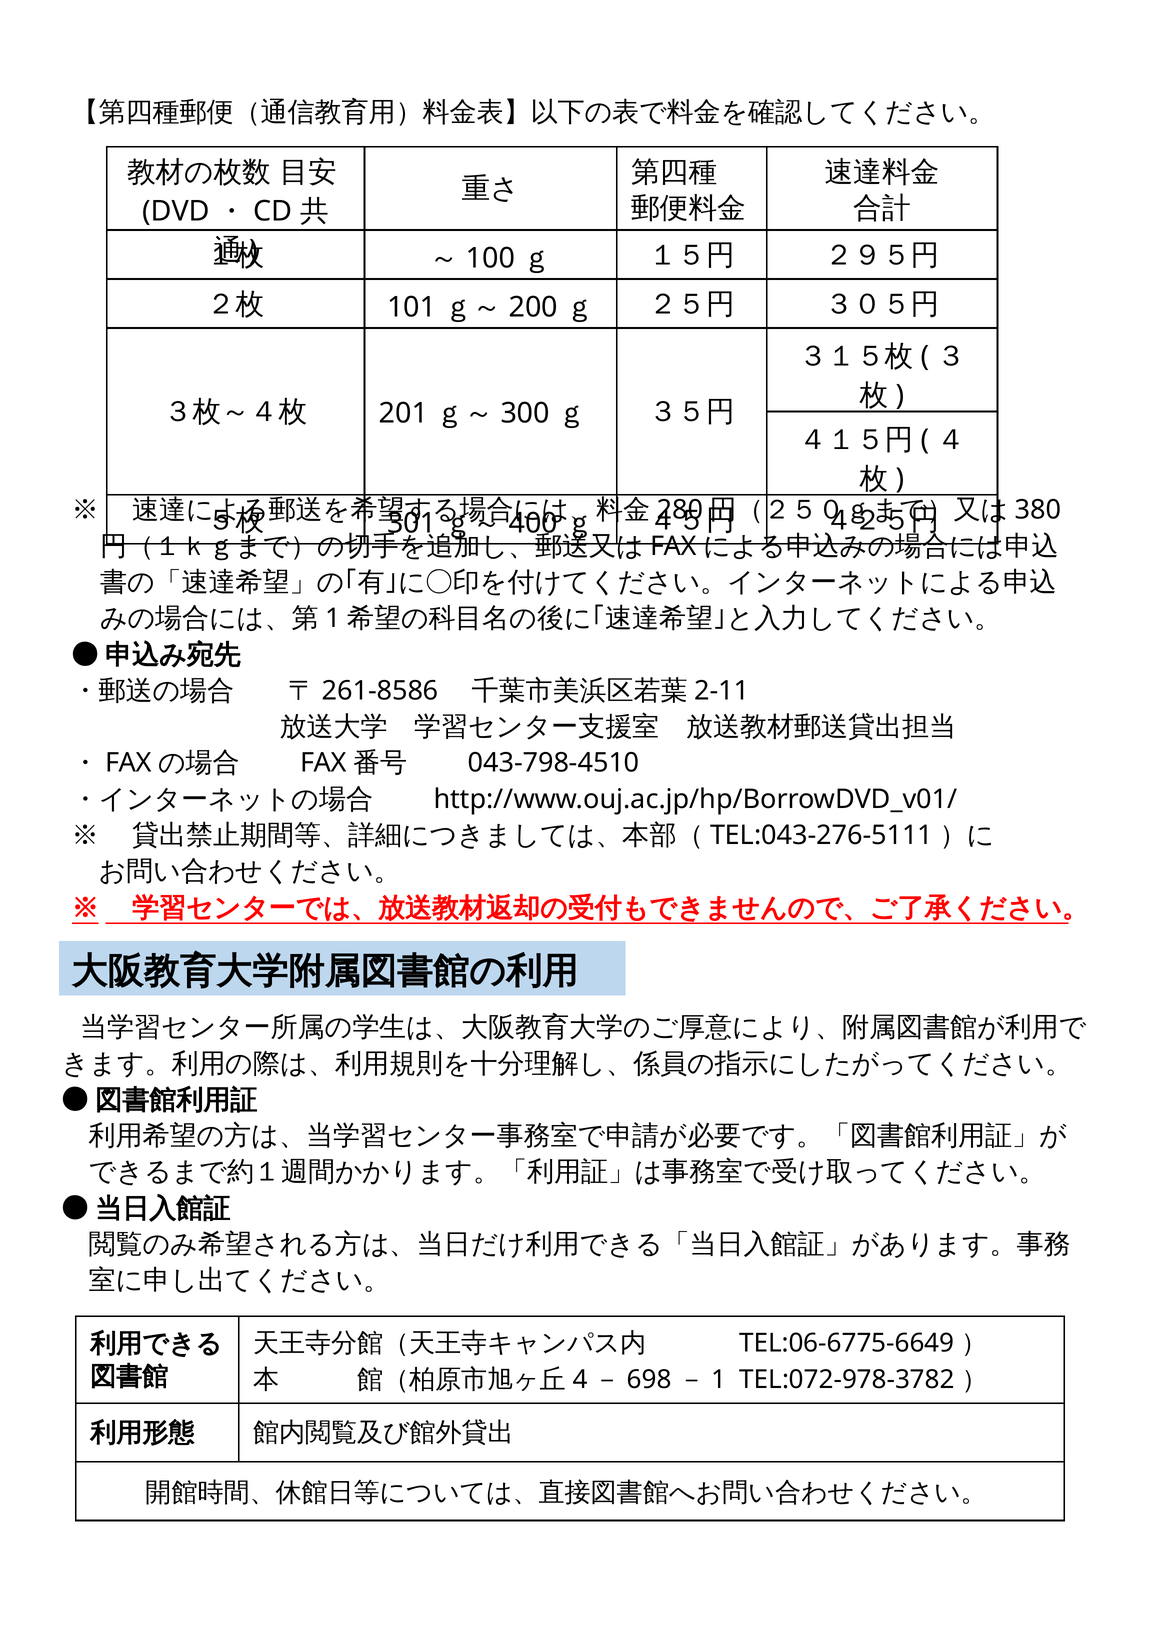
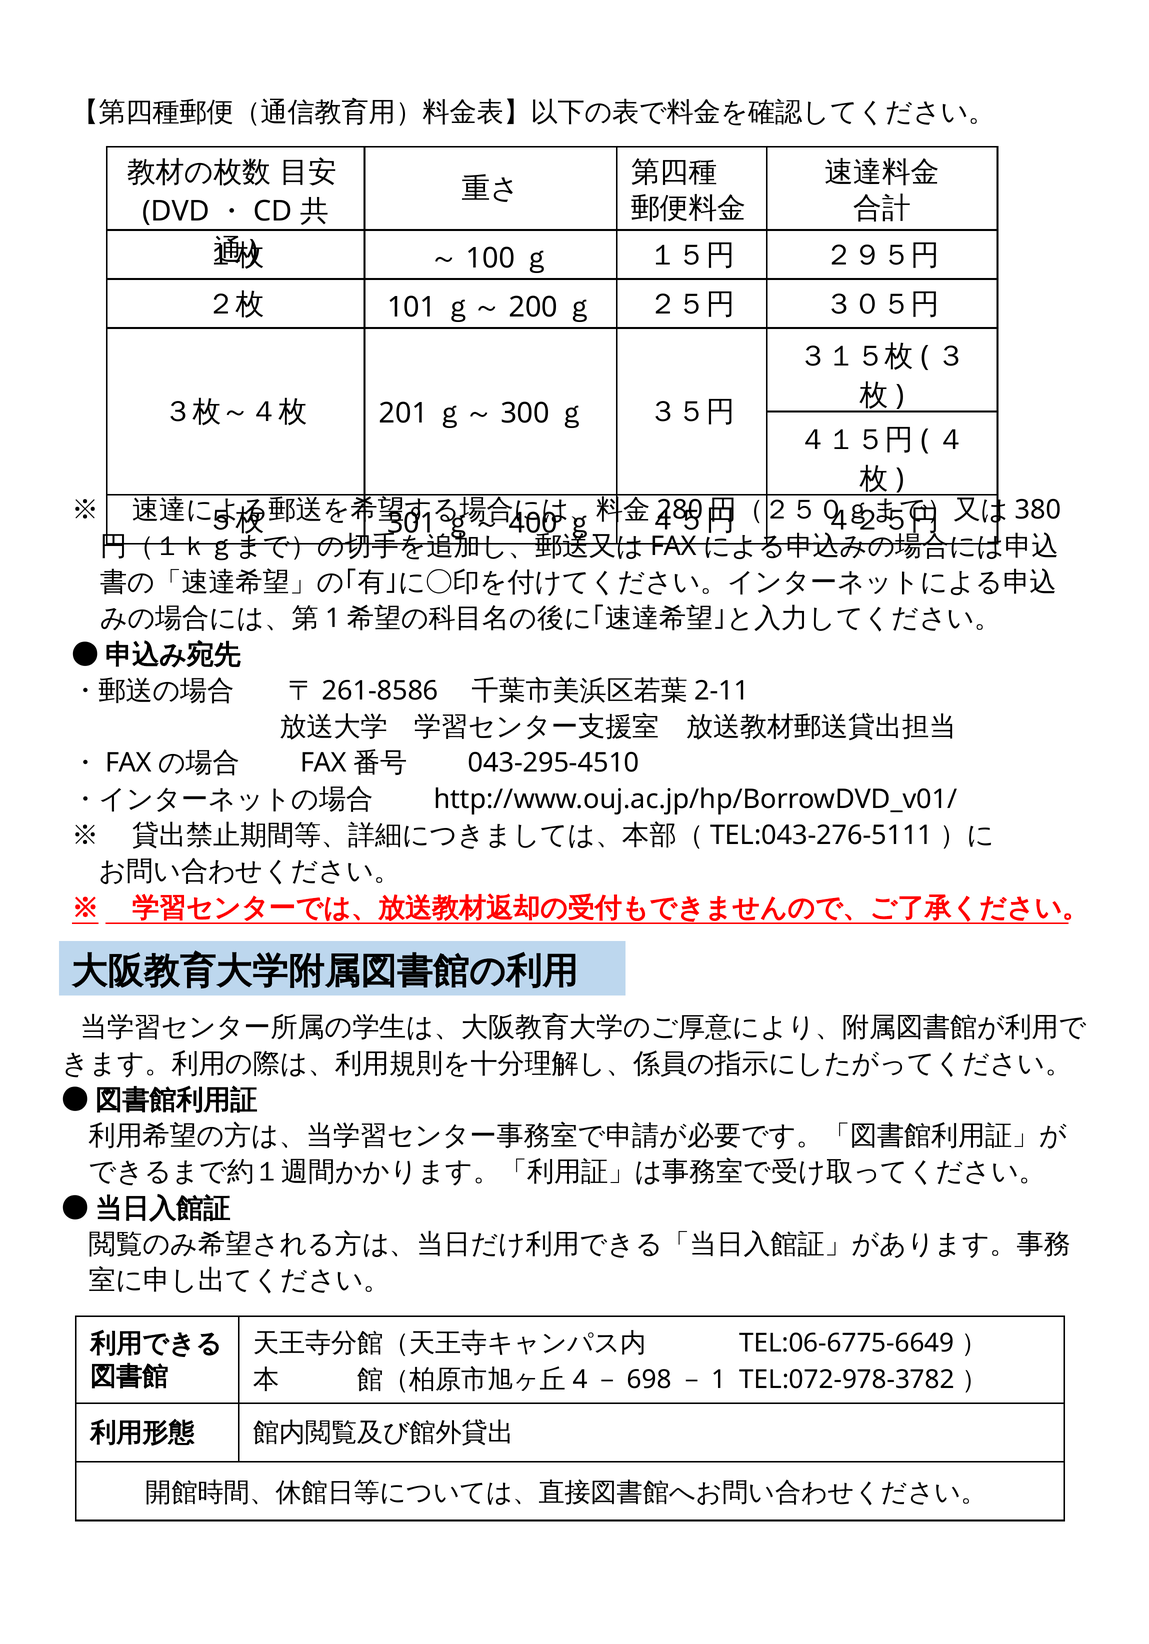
043-798-4510: 043-798-4510 -> 043-295-4510
